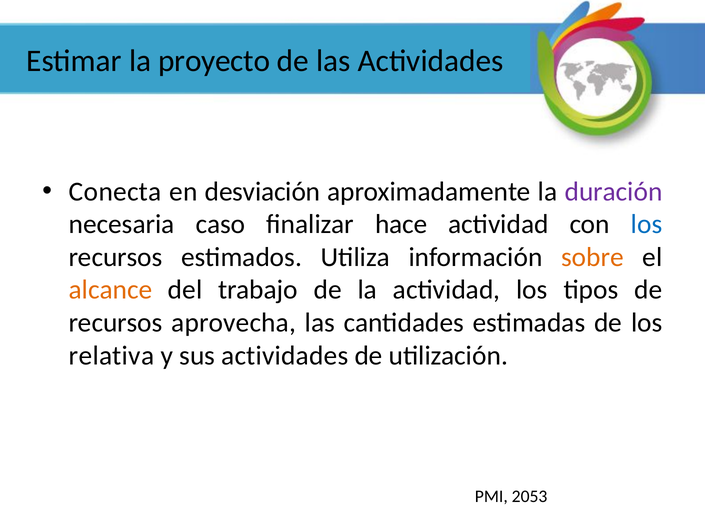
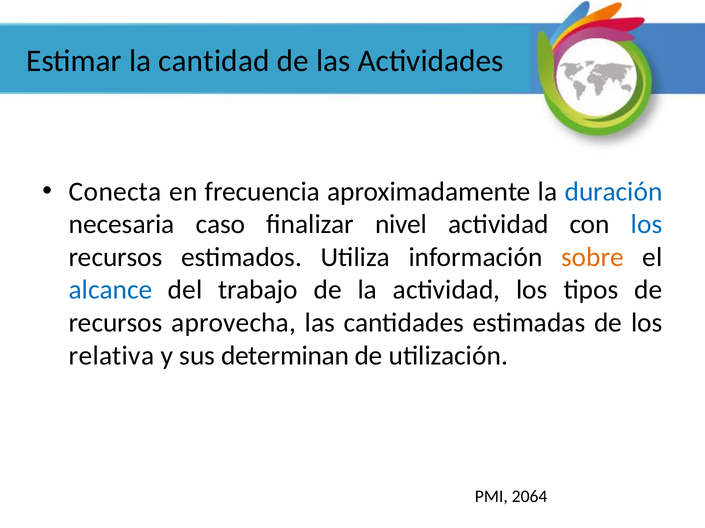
proyecto: proyecto -> cantidad
desviación: desviación -> frecuencia
duración colour: purple -> blue
hace: hace -> nivel
alcance colour: orange -> blue
sus actividades: actividades -> determinan
2053: 2053 -> 2064
